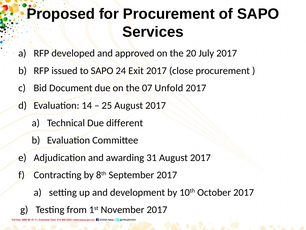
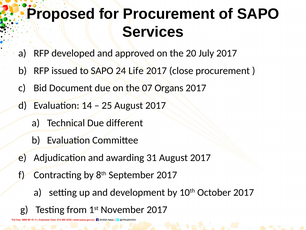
Exit: Exit -> Life
Unfold: Unfold -> Organs
